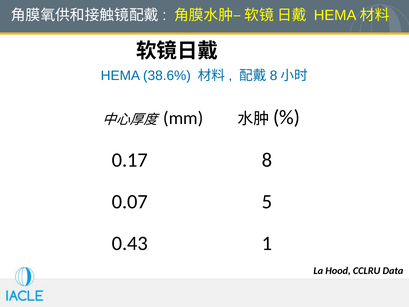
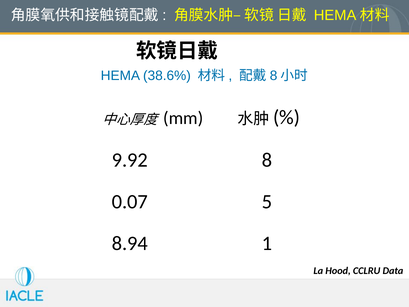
0.17: 0.17 -> 9.92
0.43: 0.43 -> 8.94
